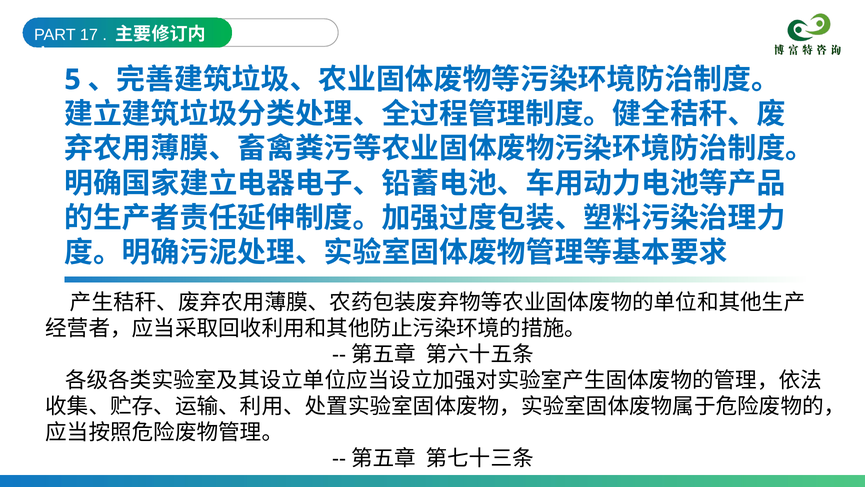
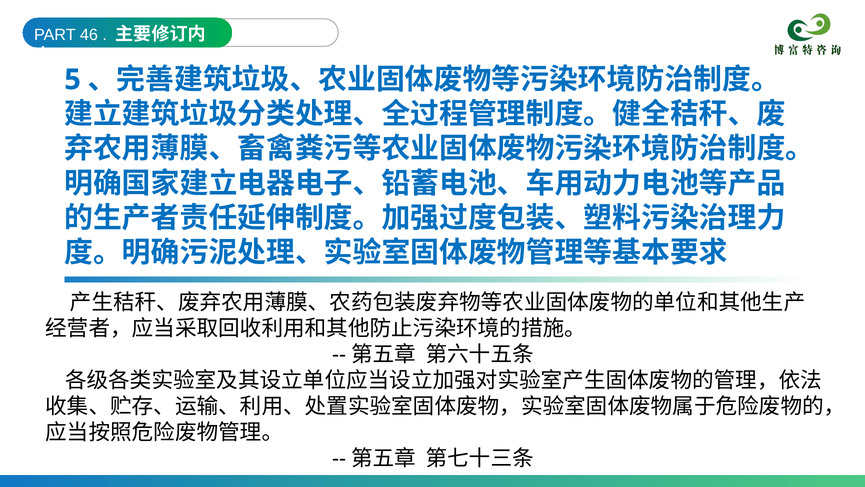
17: 17 -> 46
